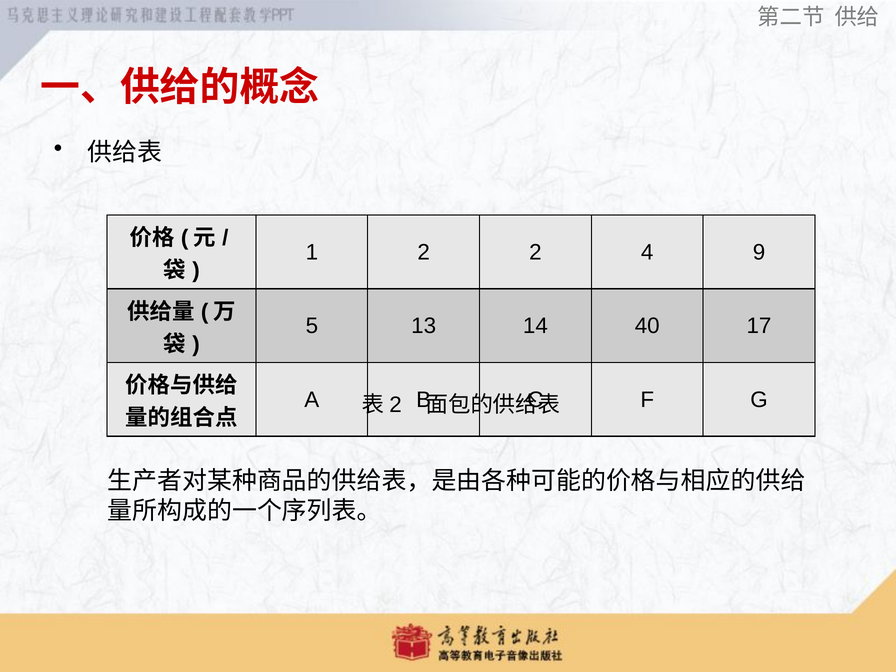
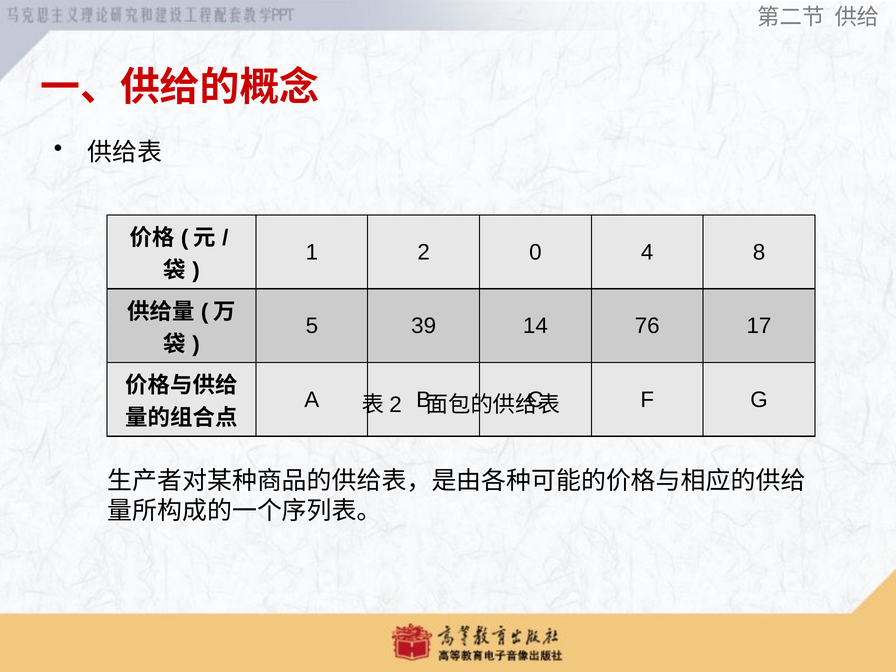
2 2: 2 -> 0
9: 9 -> 8
13: 13 -> 39
40: 40 -> 76
